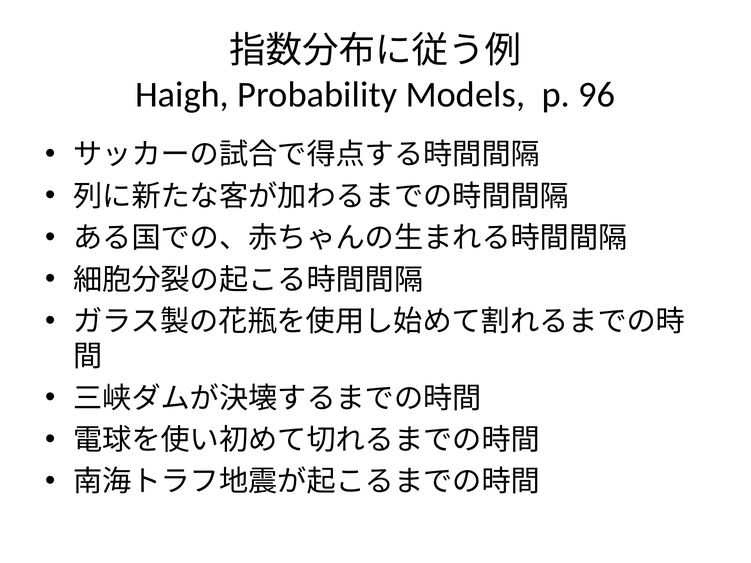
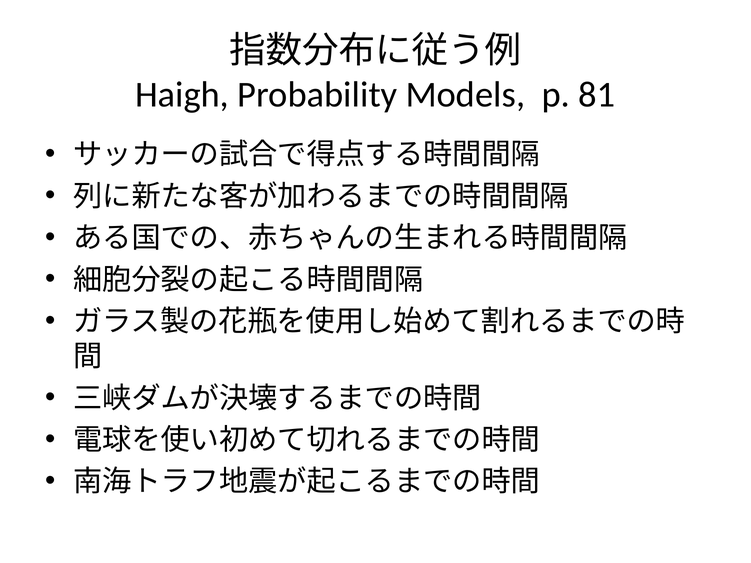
96: 96 -> 81
